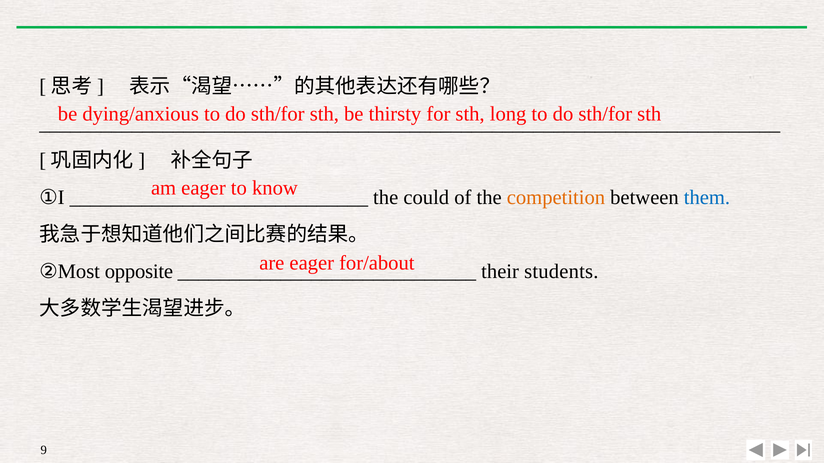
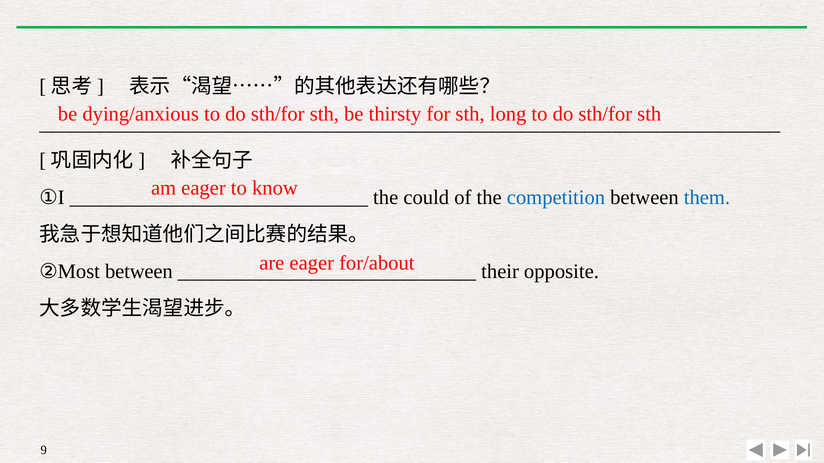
competition colour: orange -> blue
②Most opposite: opposite -> between
students: students -> opposite
